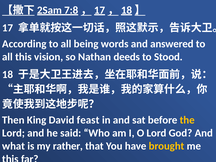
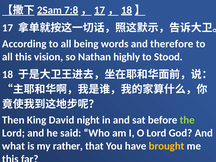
answered: answered -> therefore
deeds: deeds -> highly
feast: feast -> night
the colour: yellow -> light green
